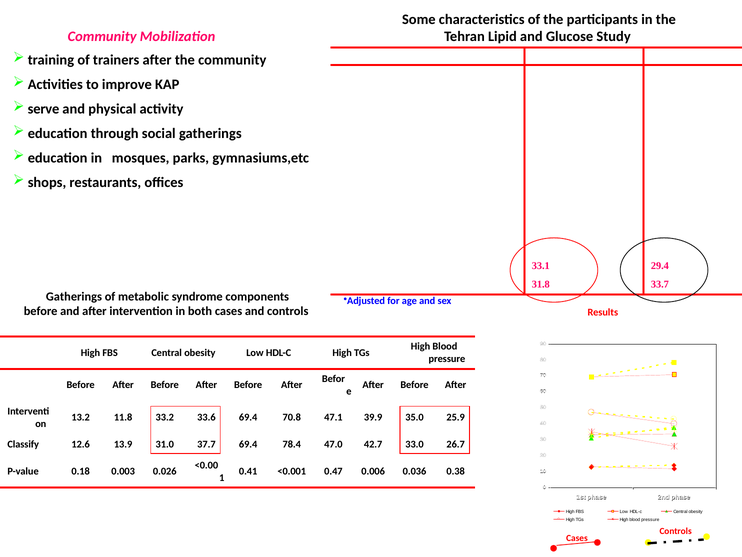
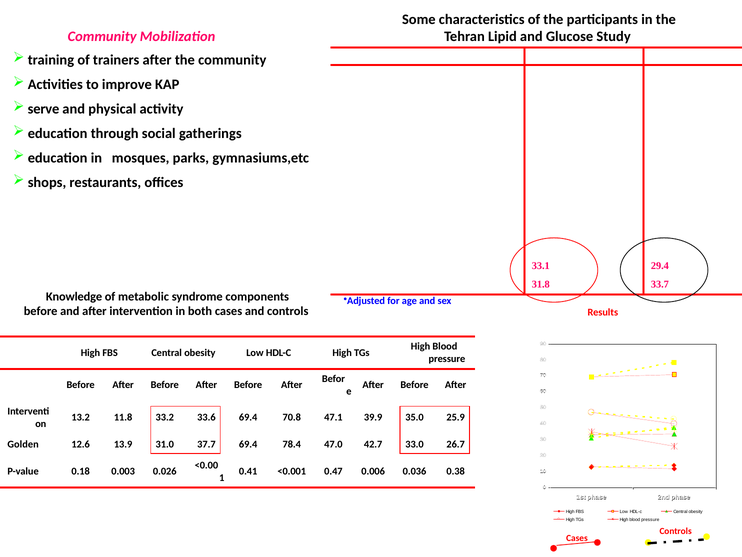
Gatherings at (74, 296): Gatherings -> Knowledge
Classify: Classify -> Golden
